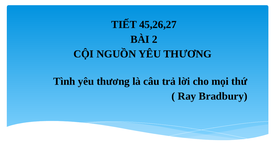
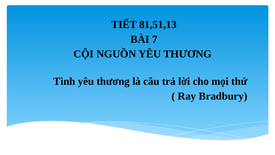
45,26,27: 45,26,27 -> 81,51,13
2: 2 -> 7
